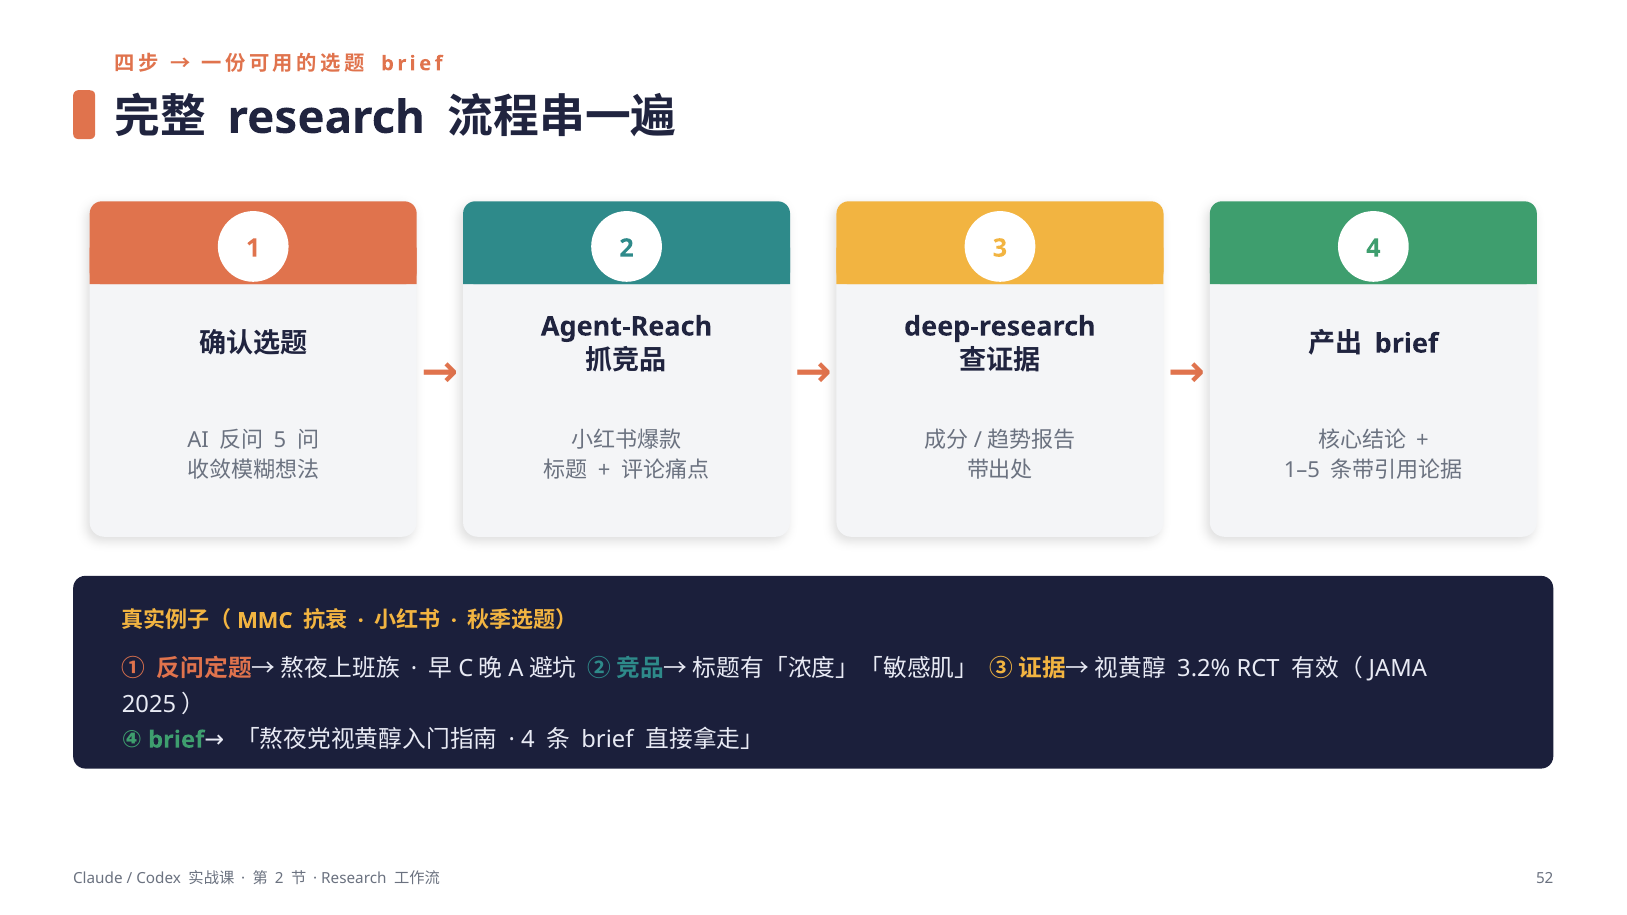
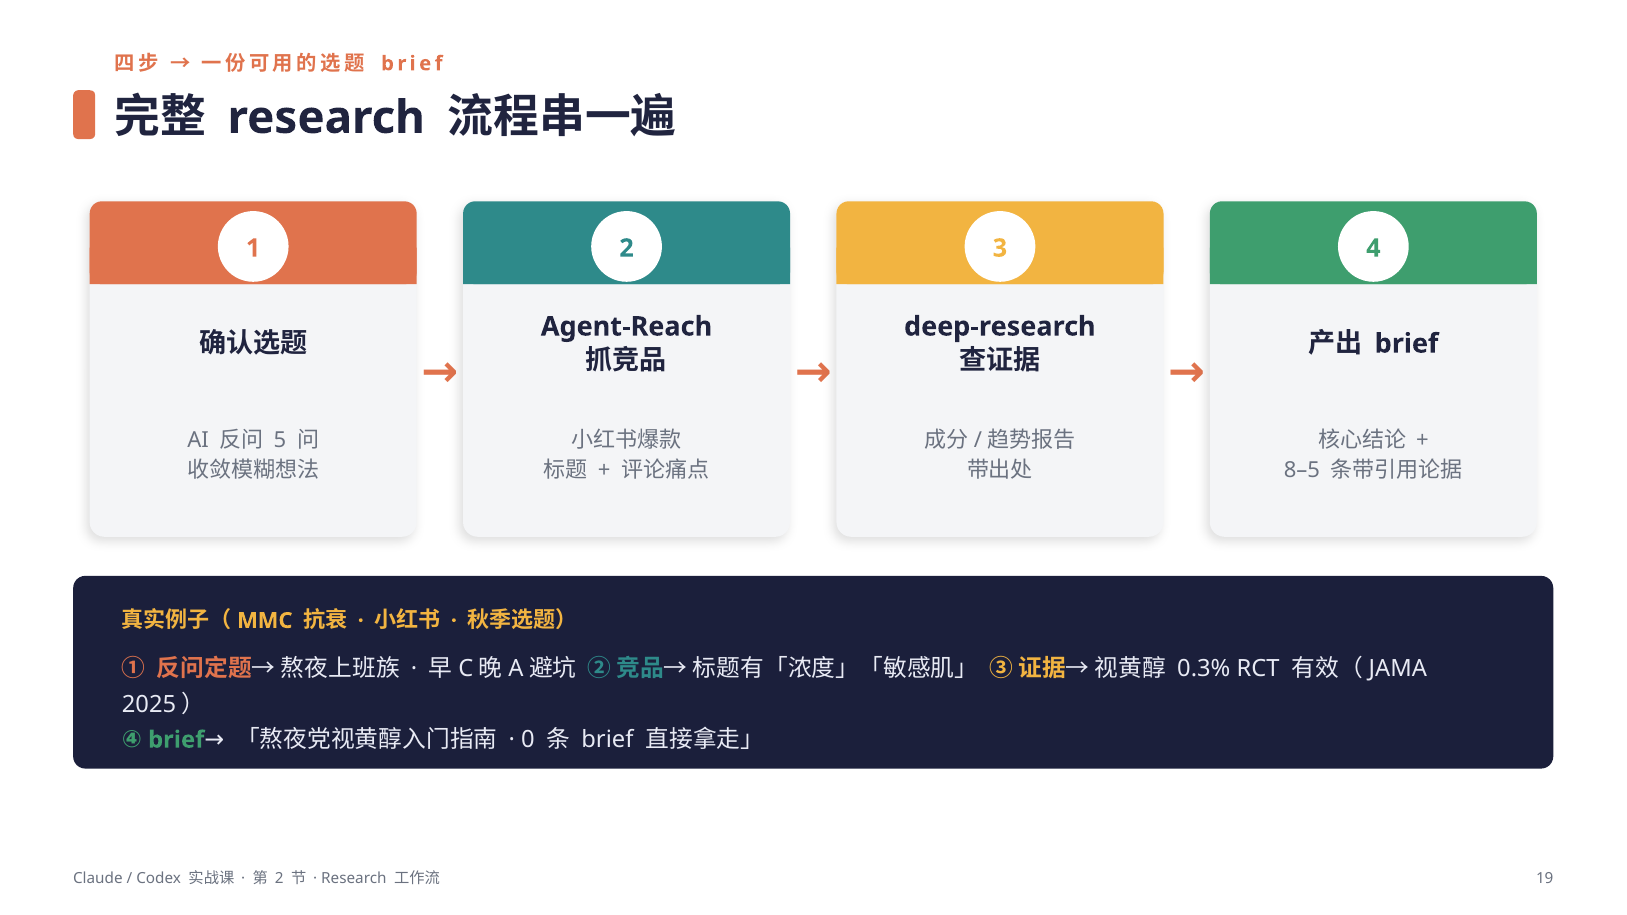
1–5: 1–5 -> 8–5
3.2%: 3.2% -> 0.3%
4 at (528, 740): 4 -> 0
52: 52 -> 19
